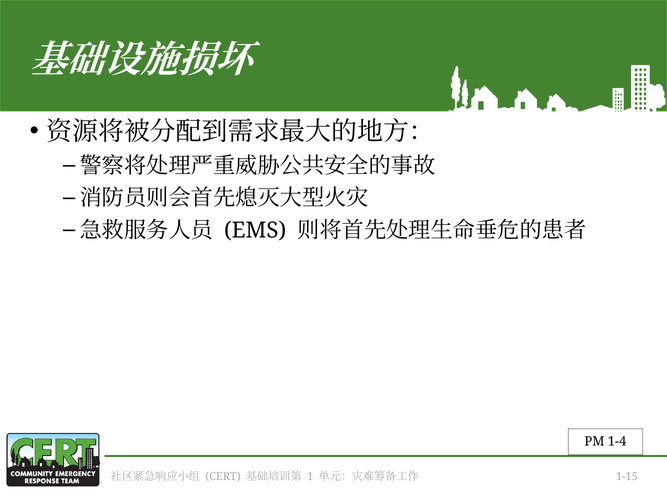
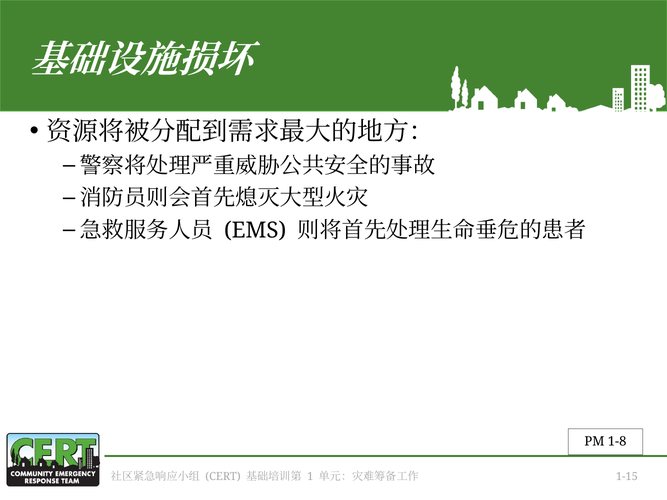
1-4: 1-4 -> 1-8
